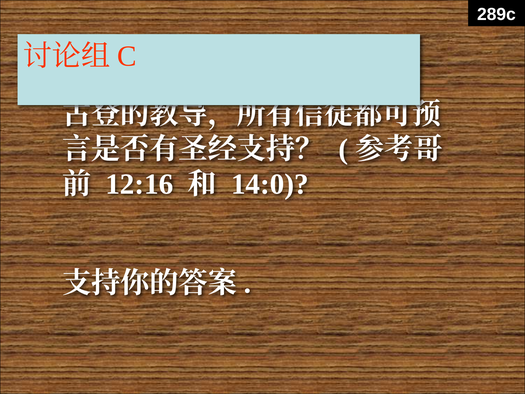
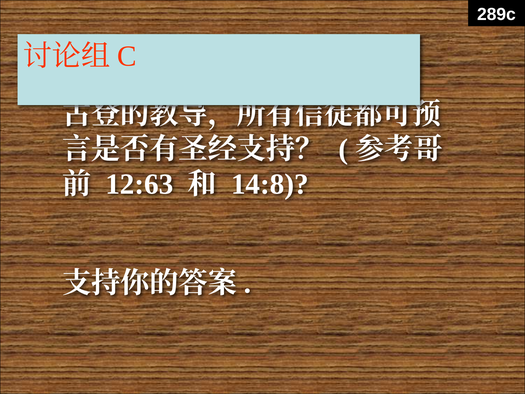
12:16: 12:16 -> 12:63
14:0: 14:0 -> 14:8
